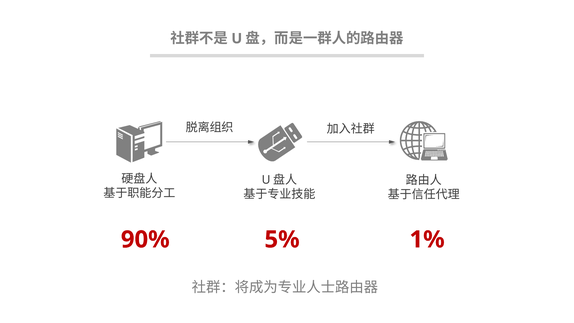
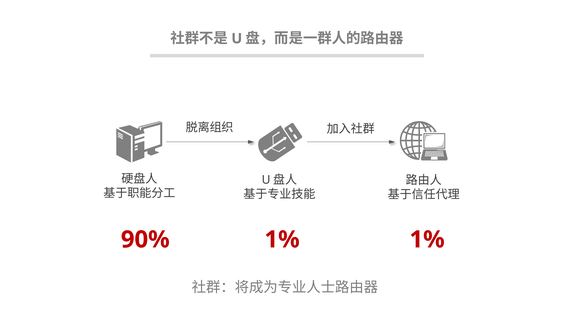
90% 5%: 5% -> 1%
